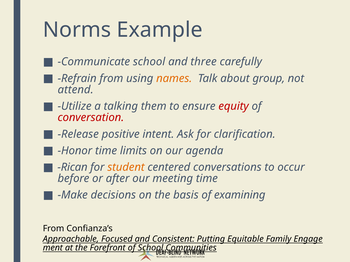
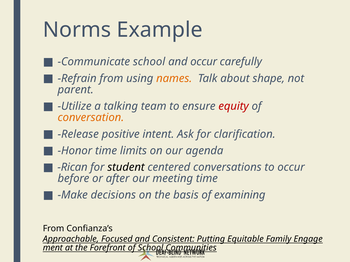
and three: three -> occur
group: group -> shape
attend: attend -> parent
them: them -> team
conversation colour: red -> orange
student colour: orange -> black
